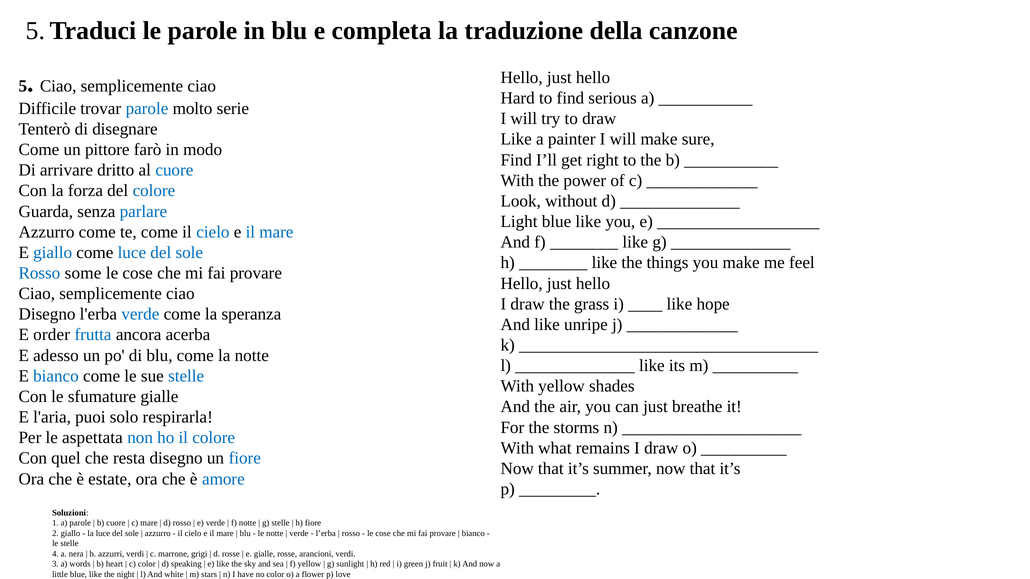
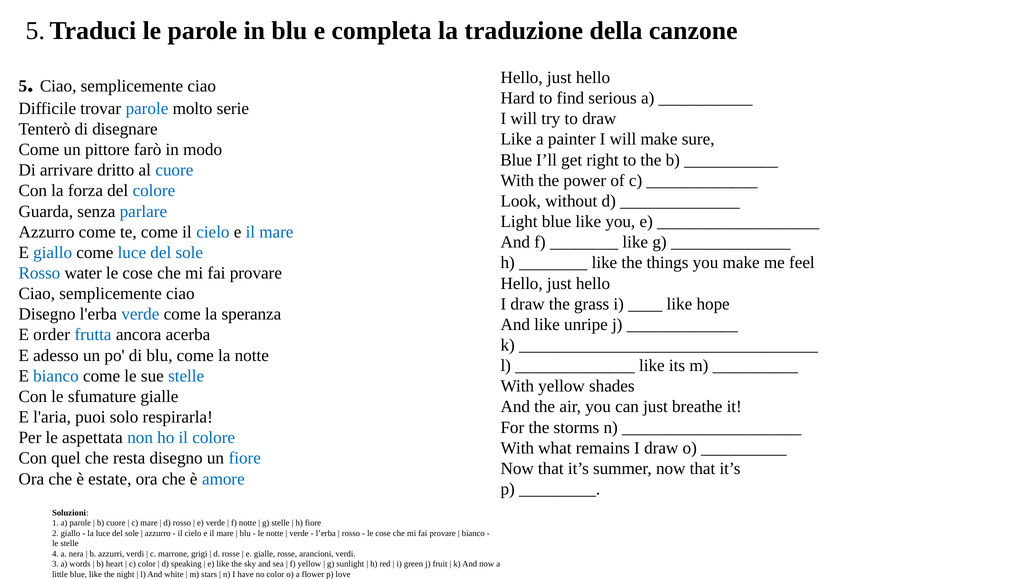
Find at (516, 160): Find -> Blue
some: some -> water
